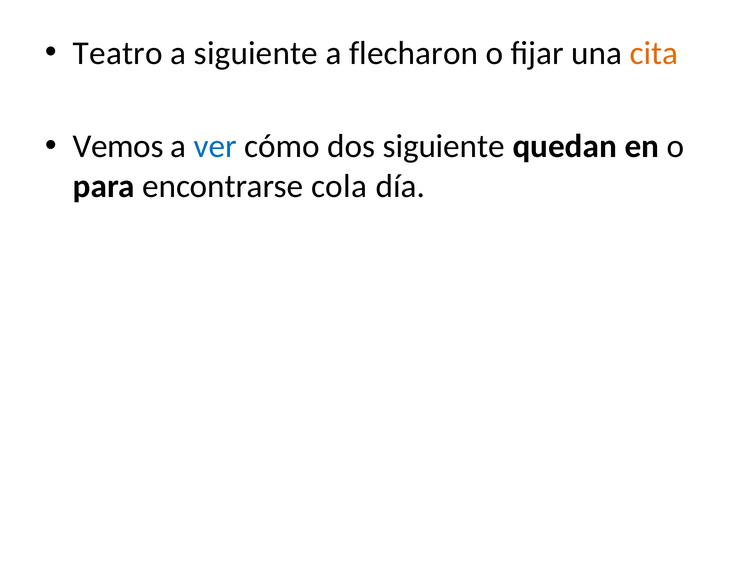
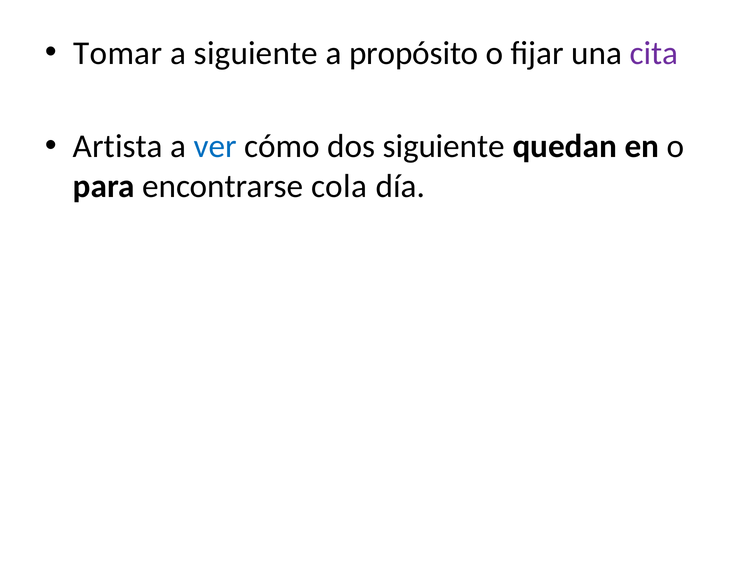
Teatro: Teatro -> Tomar
flecharon: flecharon -> propósito
cita colour: orange -> purple
Vemos: Vemos -> Artista
